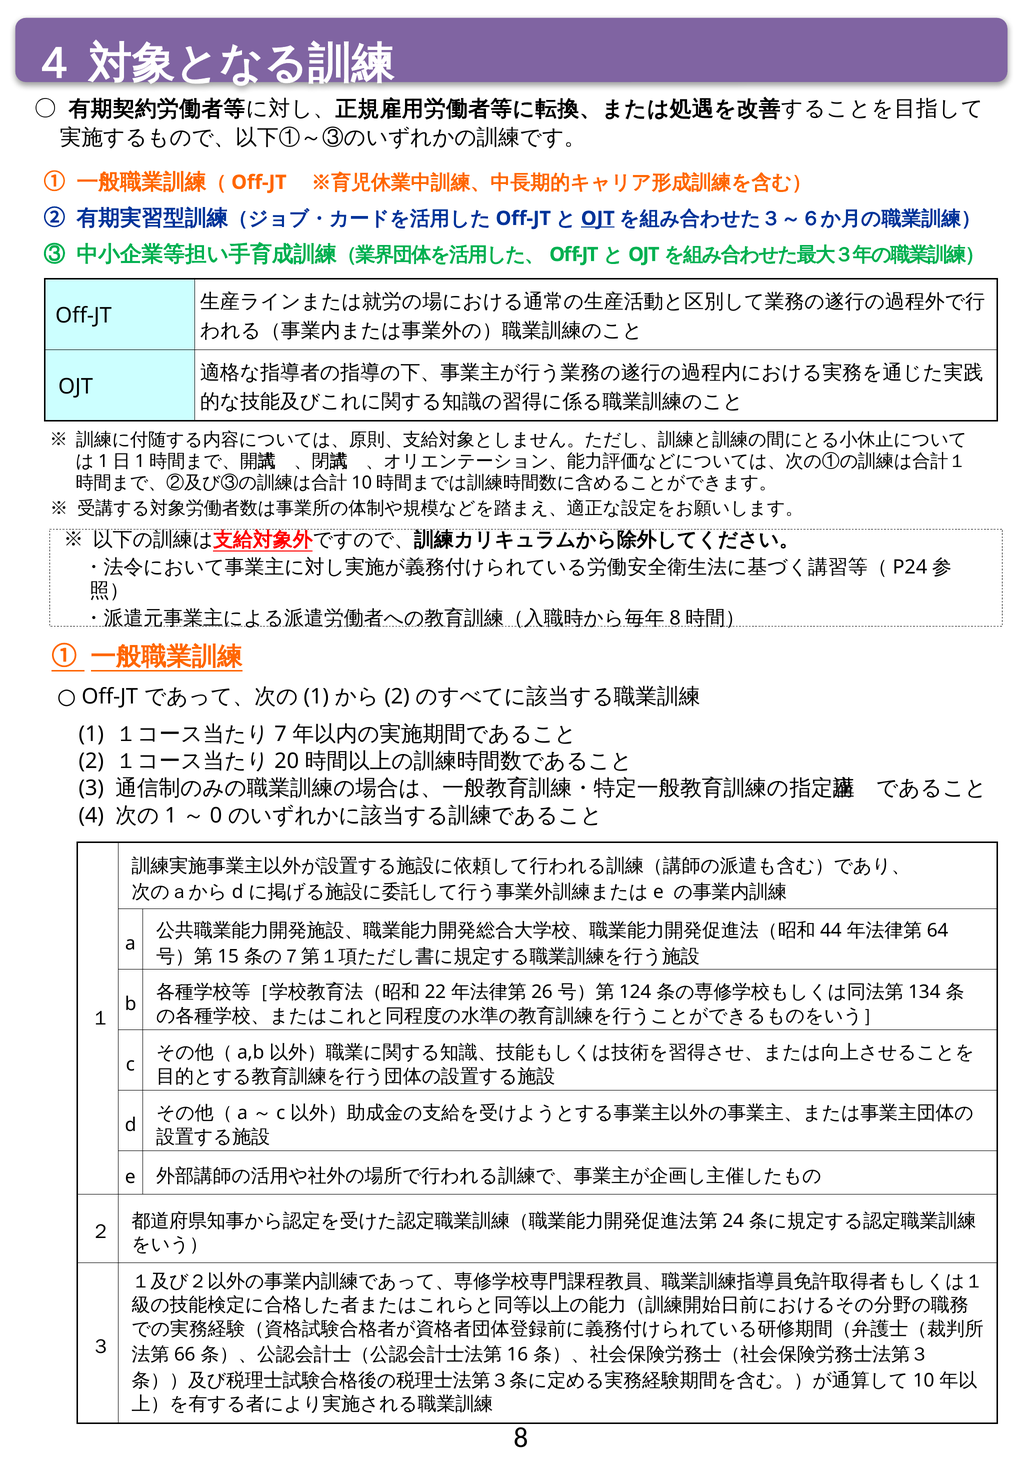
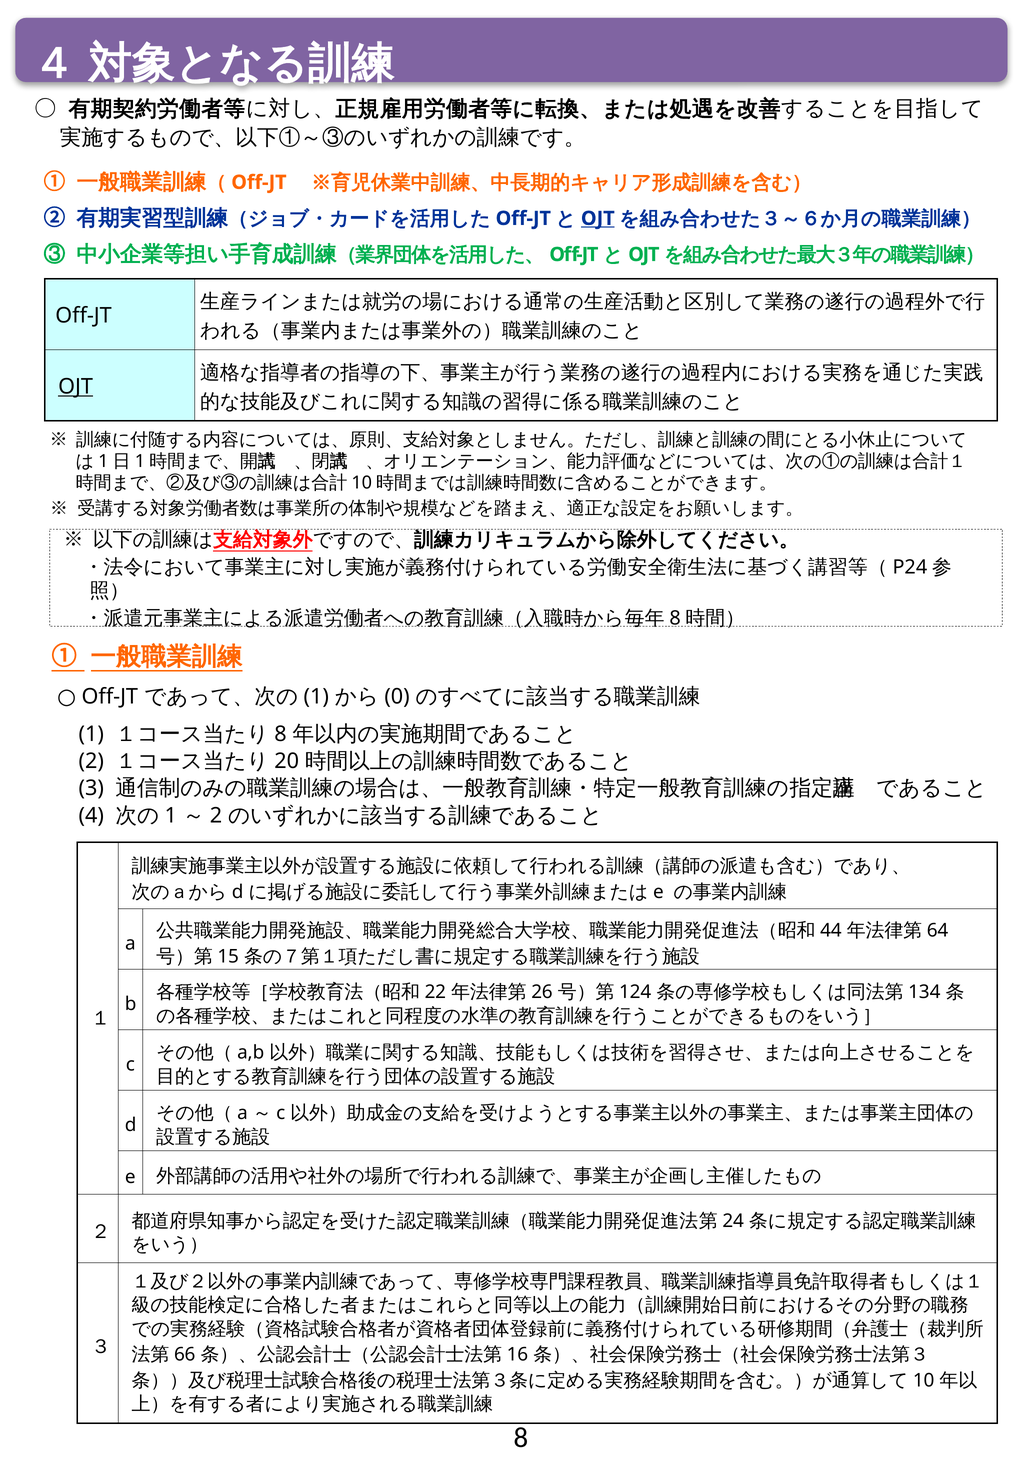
OJT at (76, 387) underline: none -> present
2 at (397, 697): 2 -> 0
7 at (281, 735): 7 -> 8
0 at (216, 816): 0 -> 2
